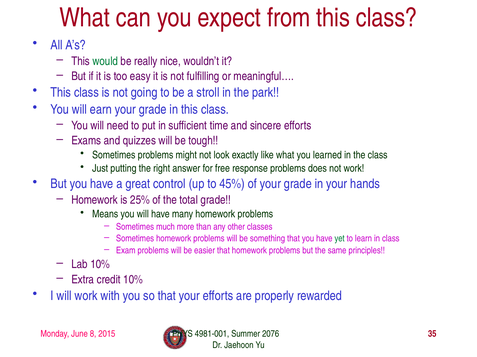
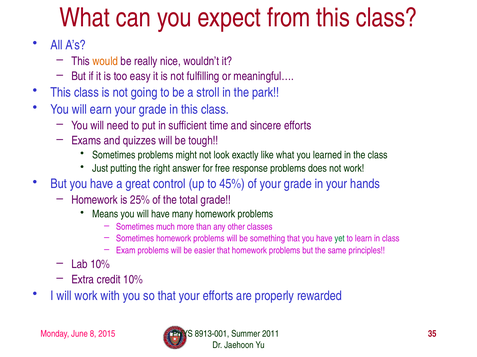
would colour: green -> orange
4981-001: 4981-001 -> 8913-001
2076: 2076 -> 2011
